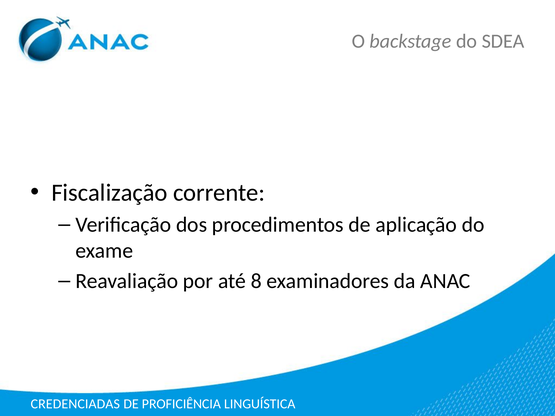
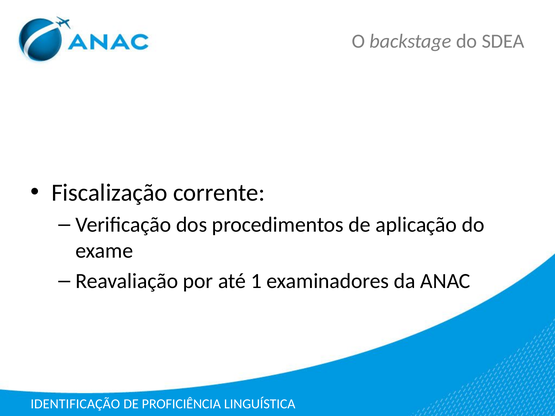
8: 8 -> 1
CREDENCIADAS: CREDENCIADAS -> IDENTIFICAÇÃO
